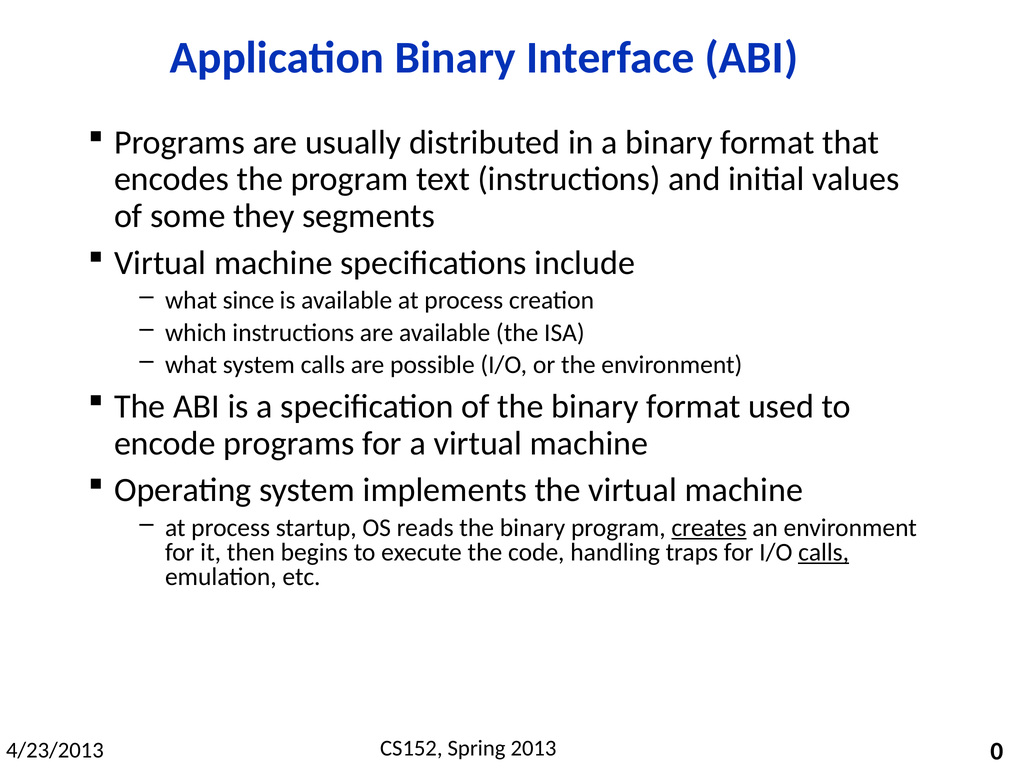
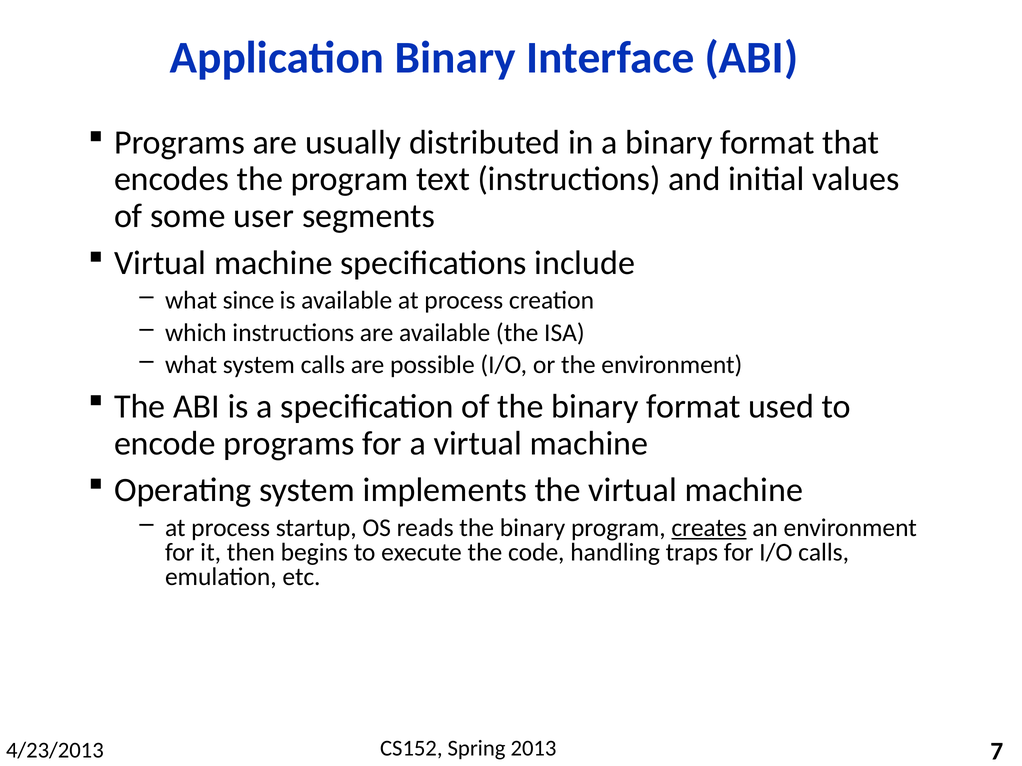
they: they -> user
calls at (824, 553) underline: present -> none
0: 0 -> 7
